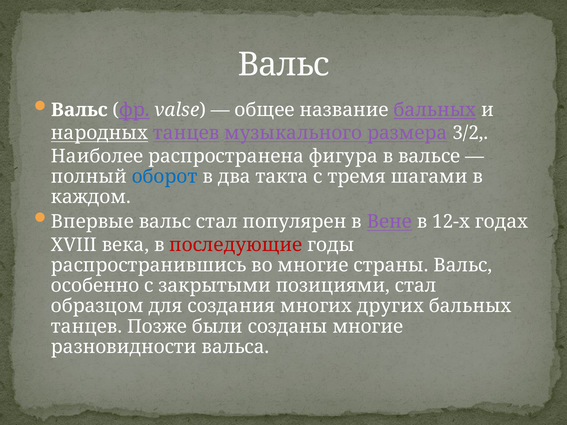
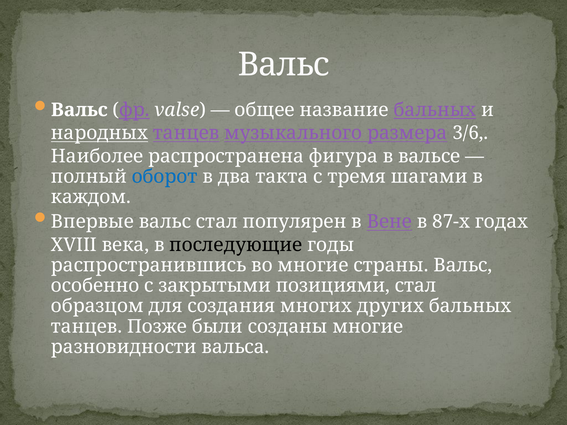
3/2: 3/2 -> 3/6
12-х: 12-х -> 87-х
последующие colour: red -> black
